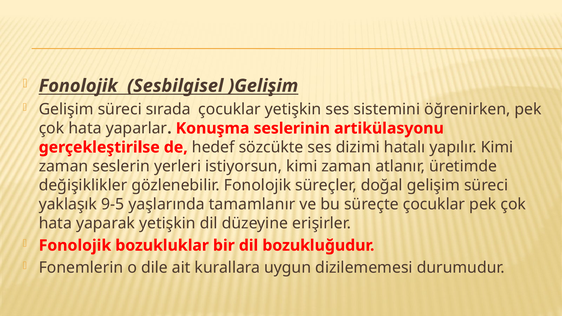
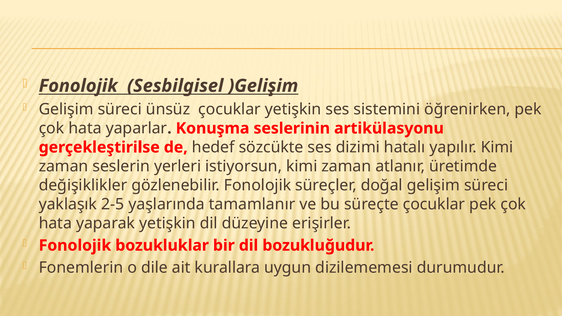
sırada: sırada -> ünsüz
9-5: 9-5 -> 2-5
